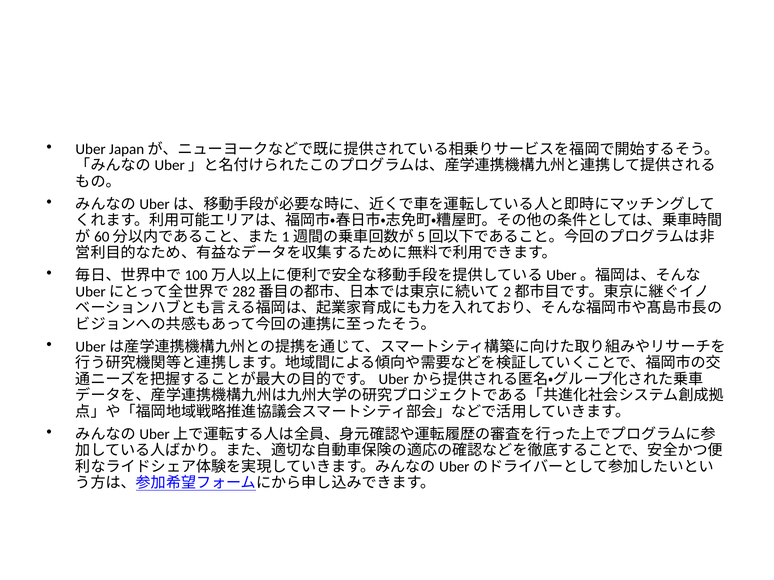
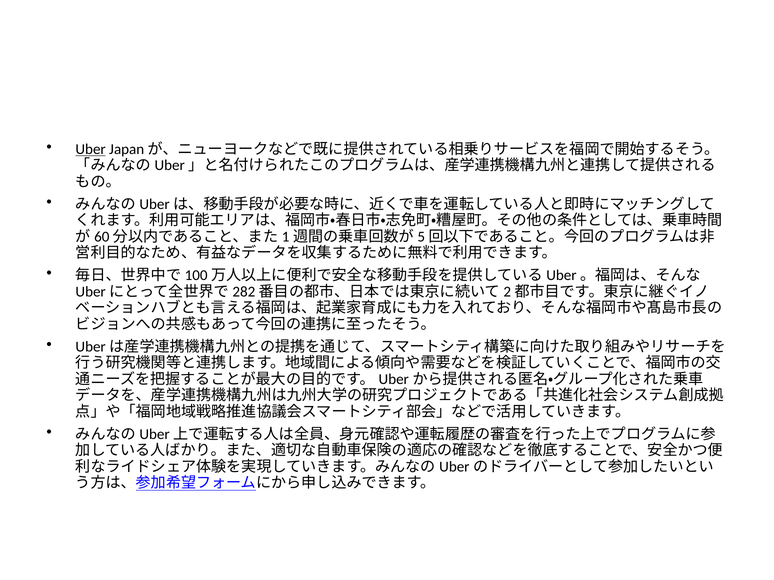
Uber underline: none -> present
